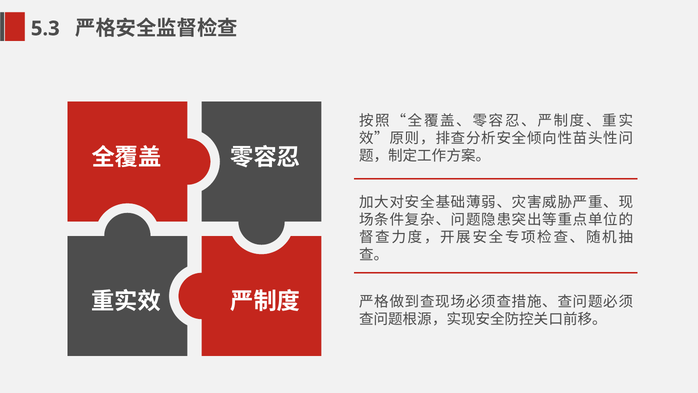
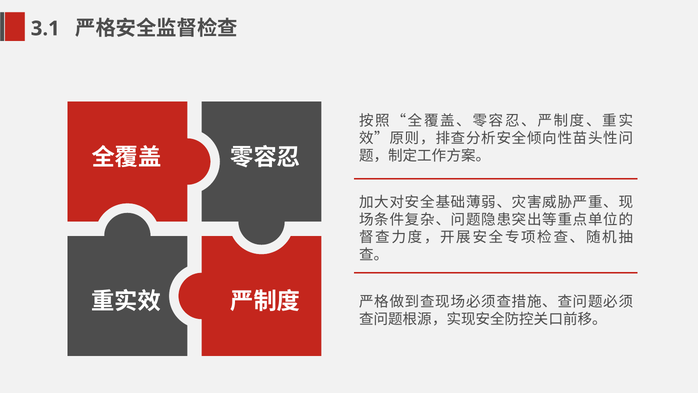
5.3: 5.3 -> 3.1
